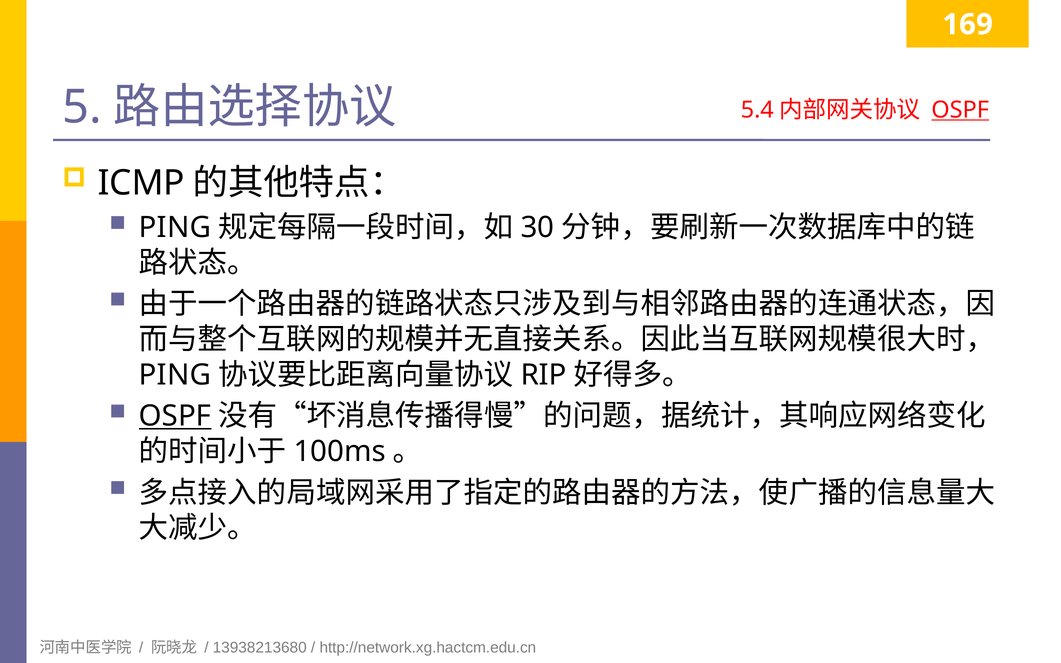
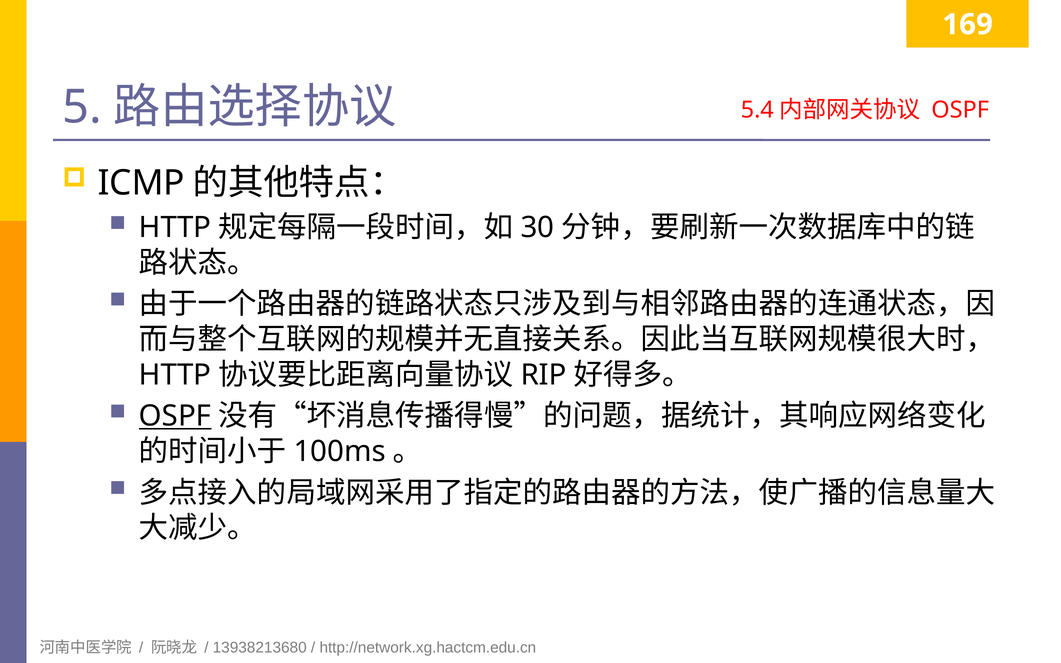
OSPF at (960, 110) underline: present -> none
PING at (175, 228): PING -> HTTP
PING at (175, 375): PING -> HTTP
